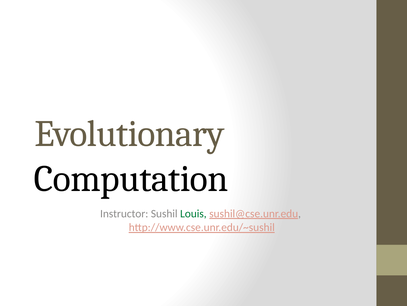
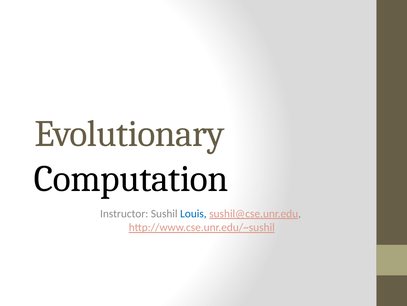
Louis colour: green -> blue
